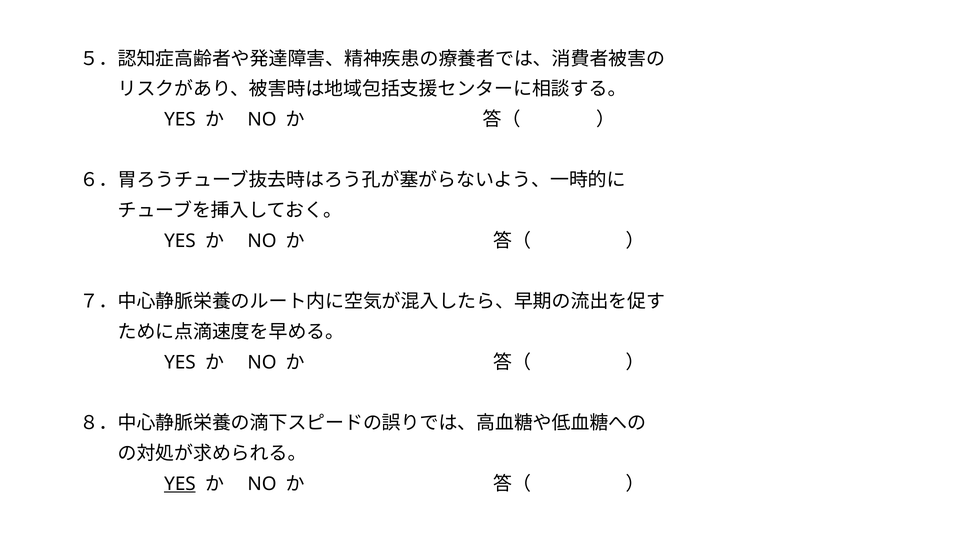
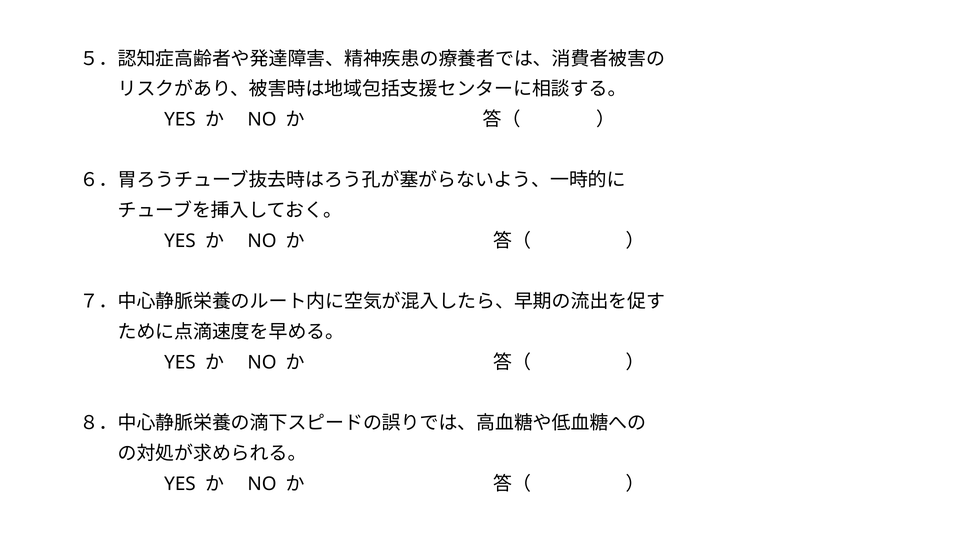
YES at (180, 484) underline: present -> none
